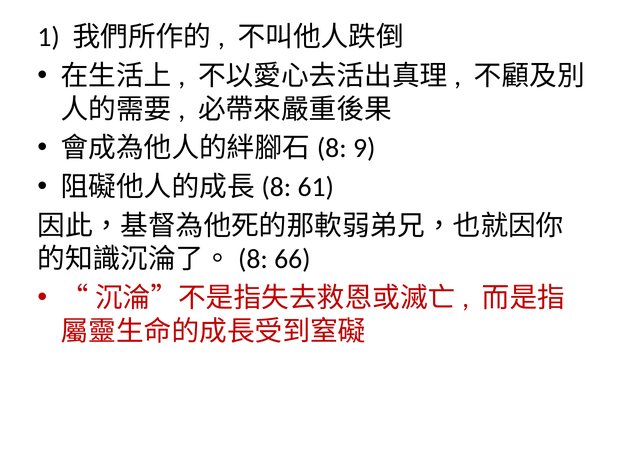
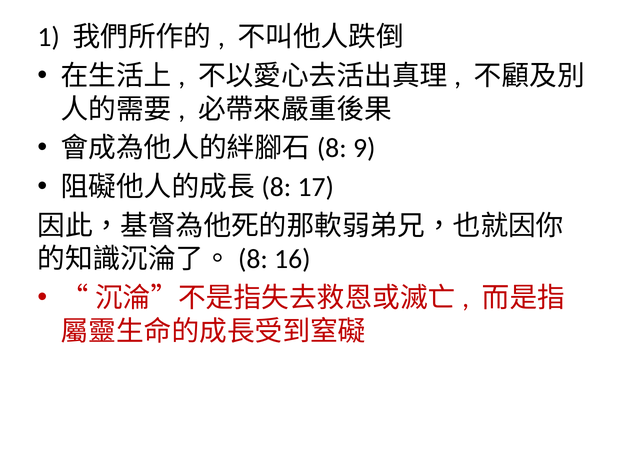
61: 61 -> 17
66: 66 -> 16
